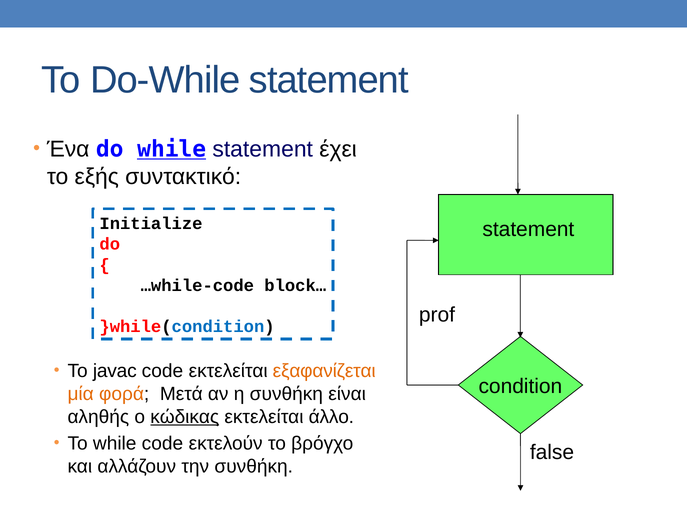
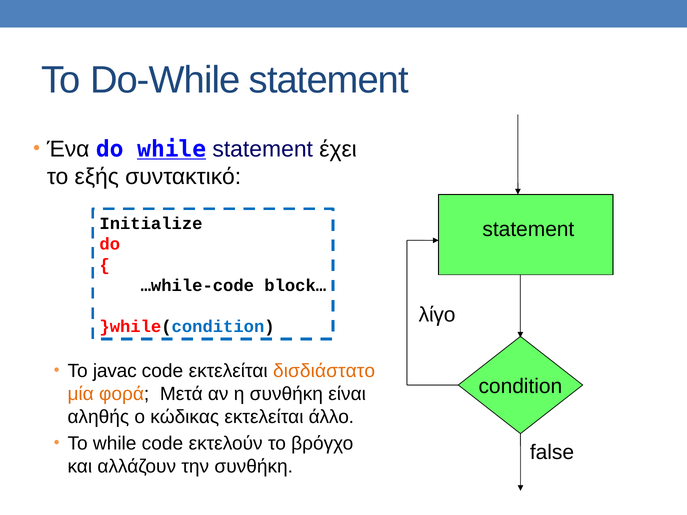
prof: prof -> λίγο
εξαφανίζεται: εξαφανίζεται -> δισδιάστατο
κώδικας underline: present -> none
